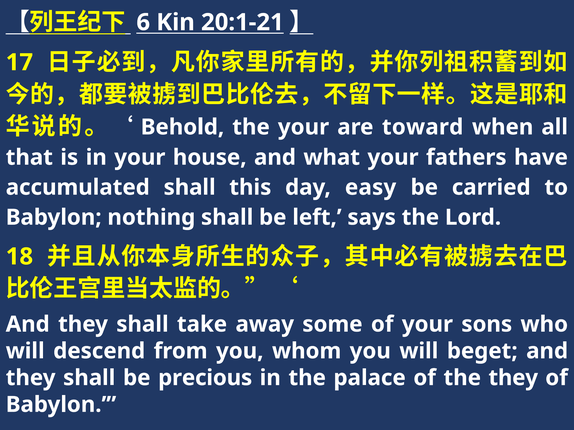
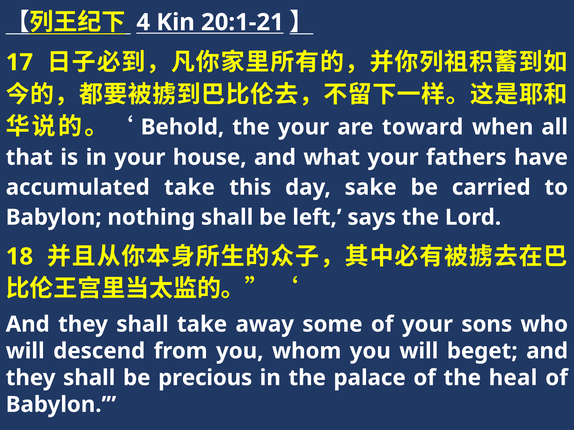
6: 6 -> 4
accumulated shall: shall -> take
easy: easy -> sake
the they: they -> heal
